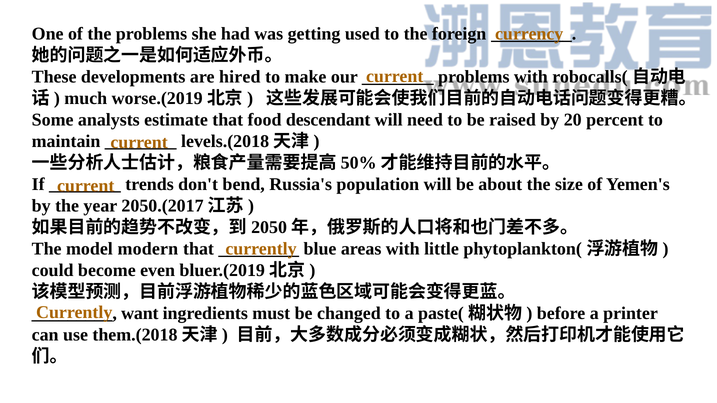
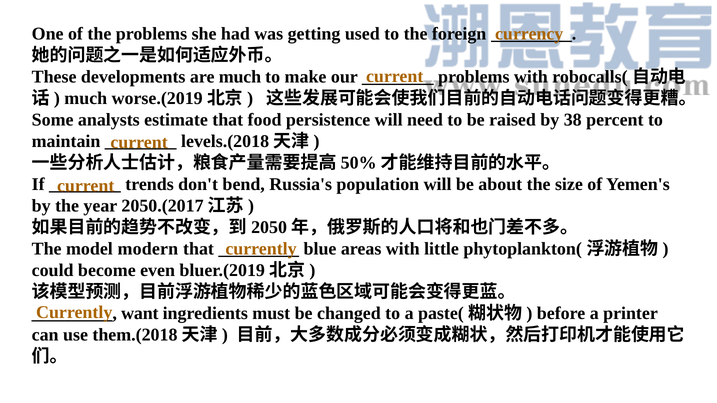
are hired: hired -> much
descendant: descendant -> persistence
20: 20 -> 38
